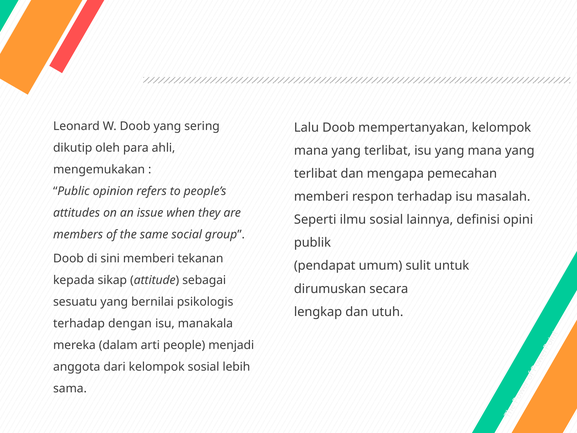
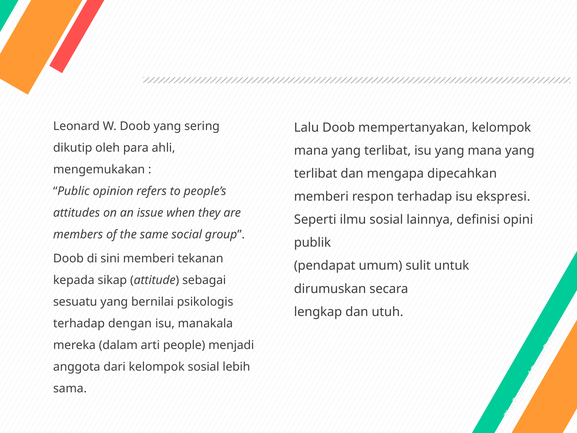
pemecahan: pemecahan -> dipecahkan
masalah: masalah -> ekspresi
